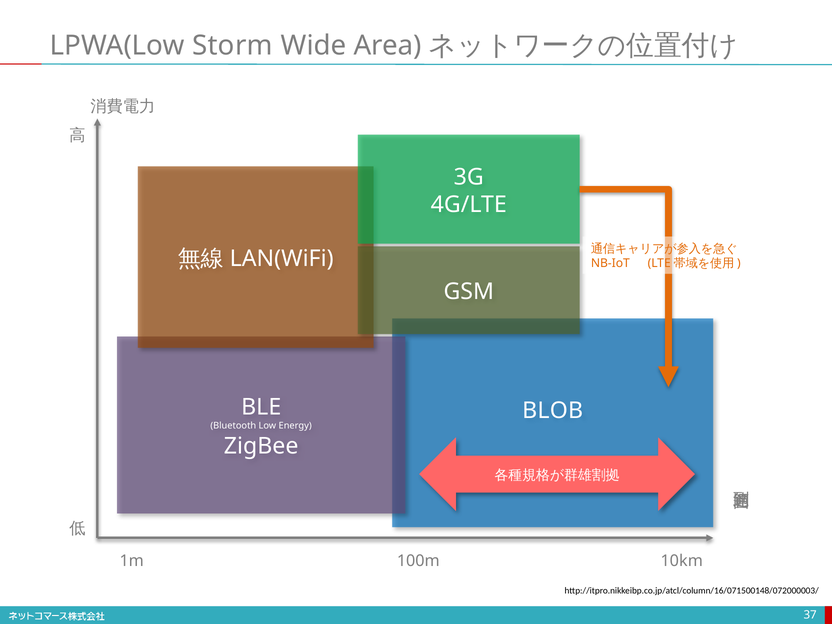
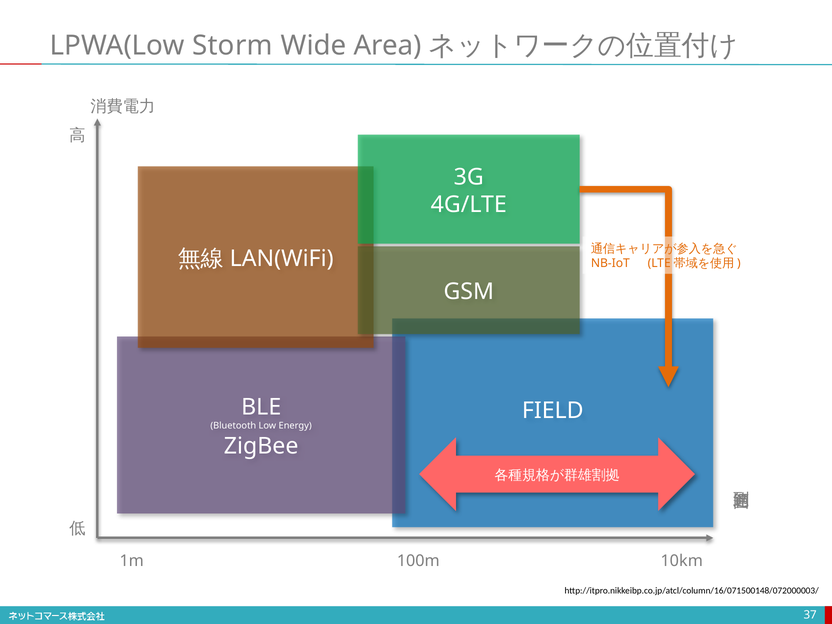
BLOB: BLOB -> FIELD
